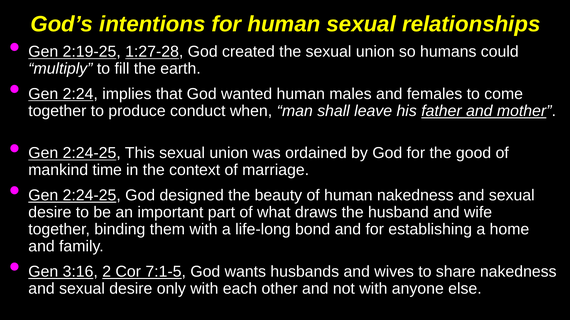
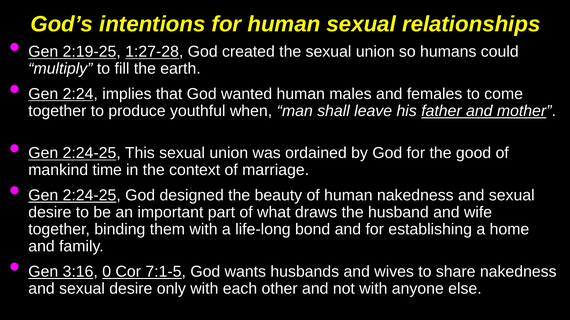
conduct: conduct -> youthful
2: 2 -> 0
